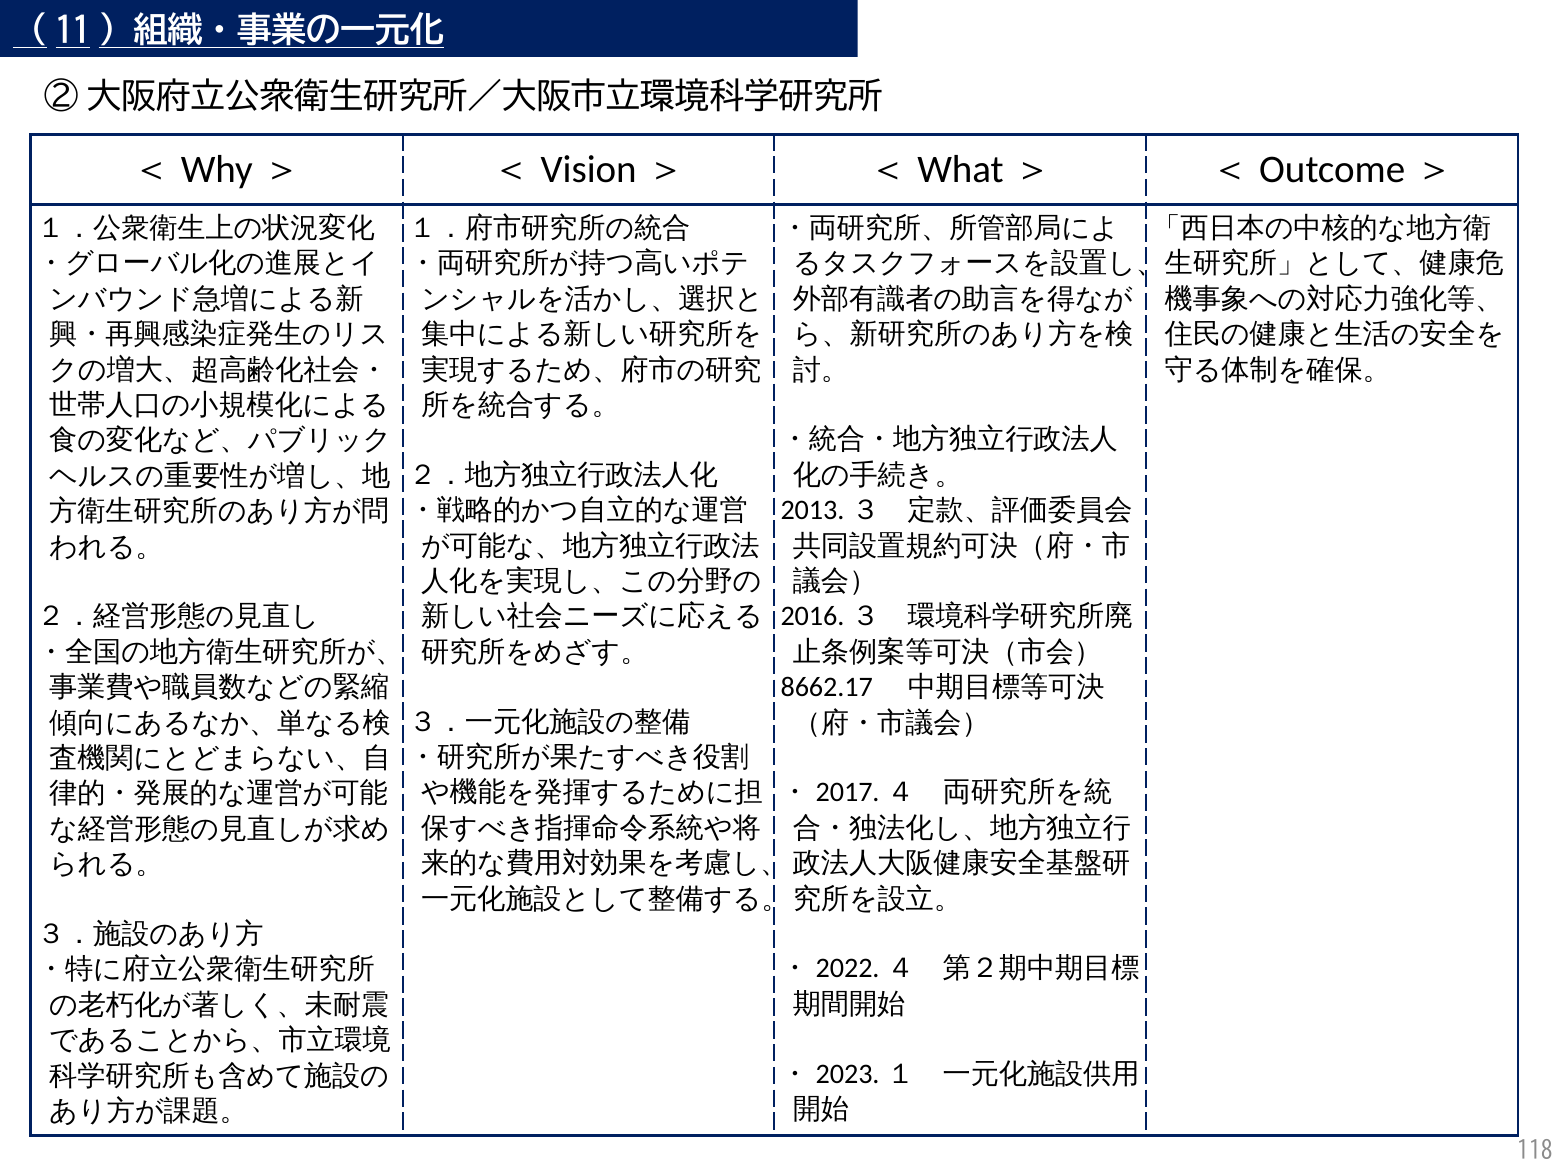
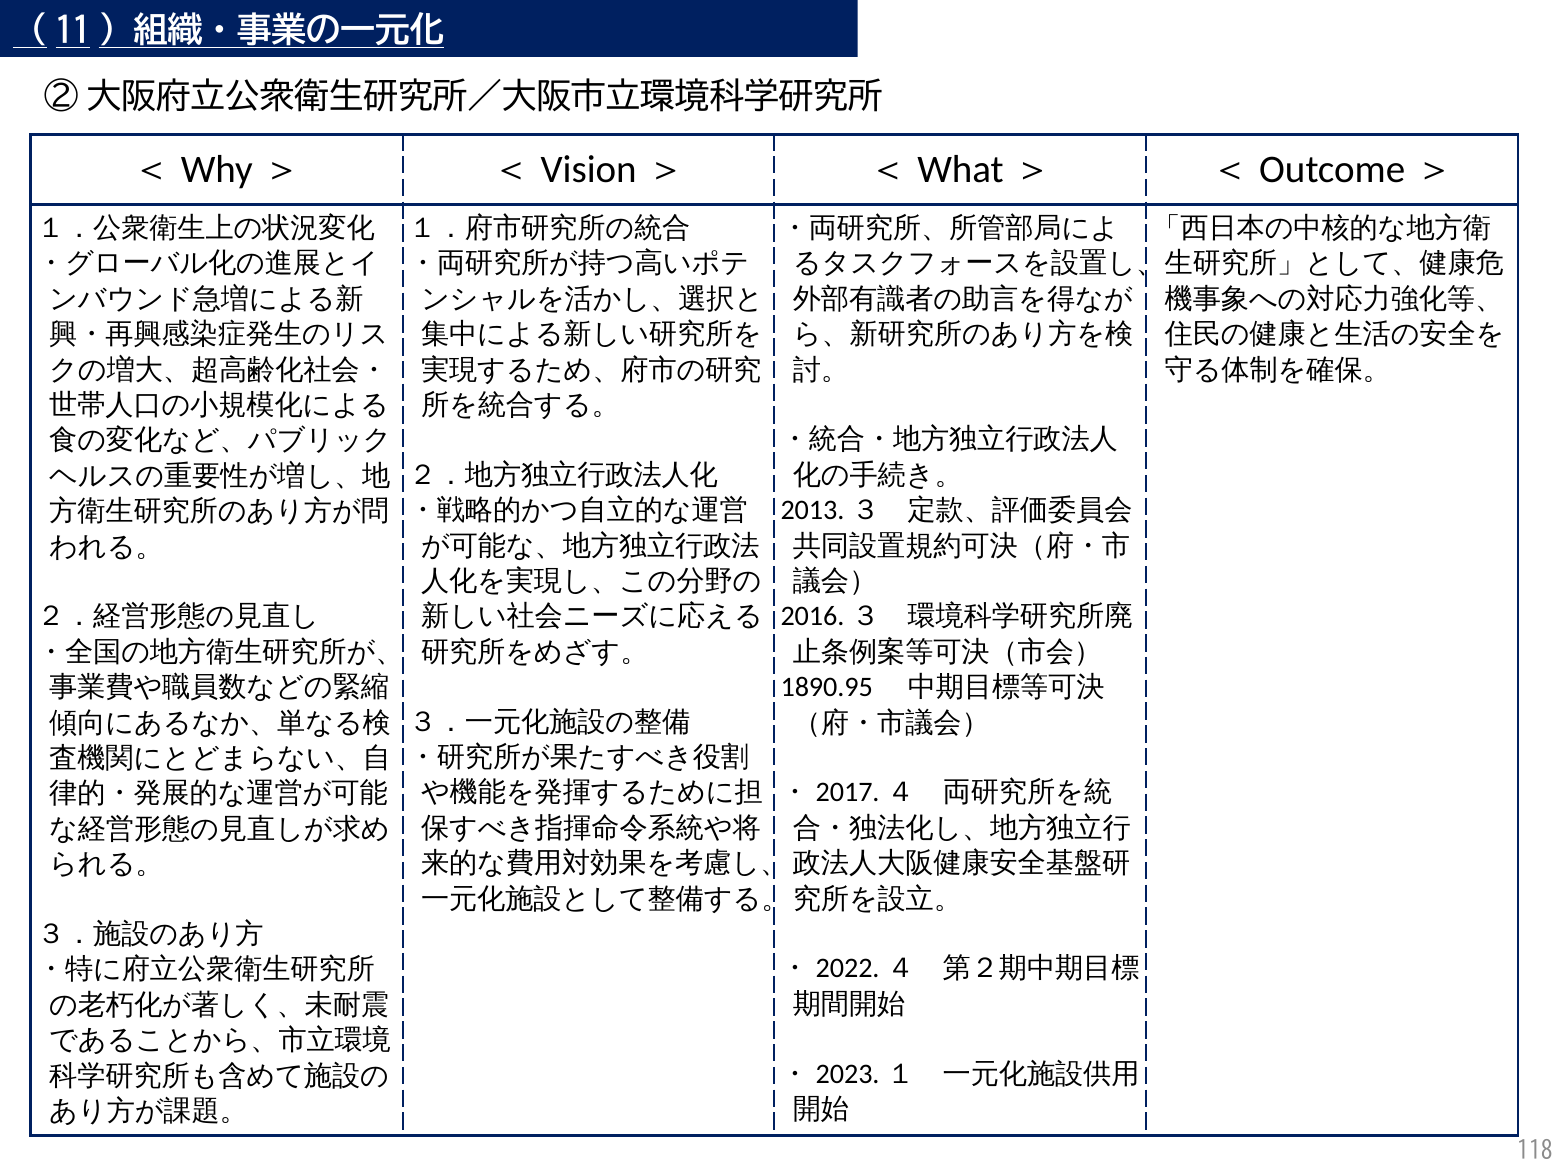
8662.17: 8662.17 -> 1890.95
